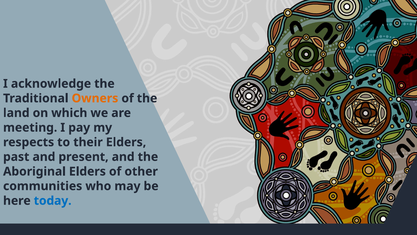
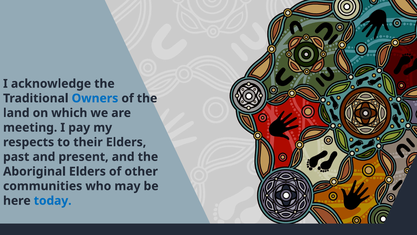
Owners colour: orange -> blue
